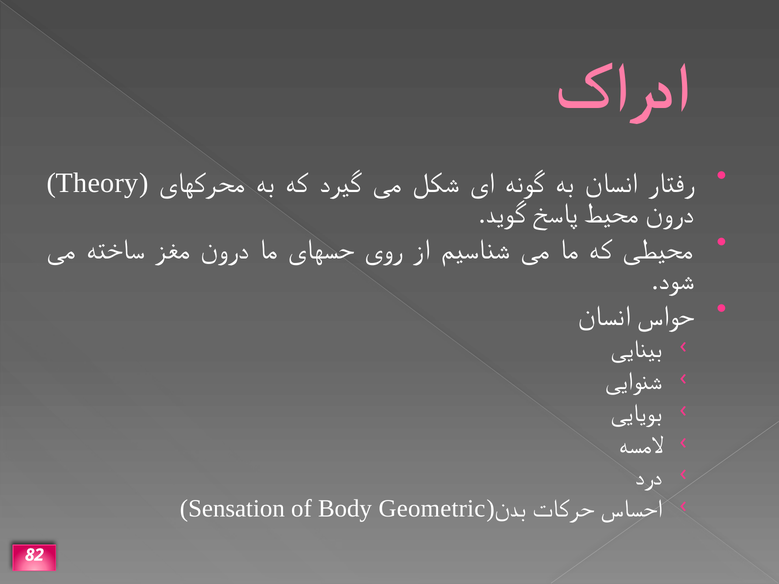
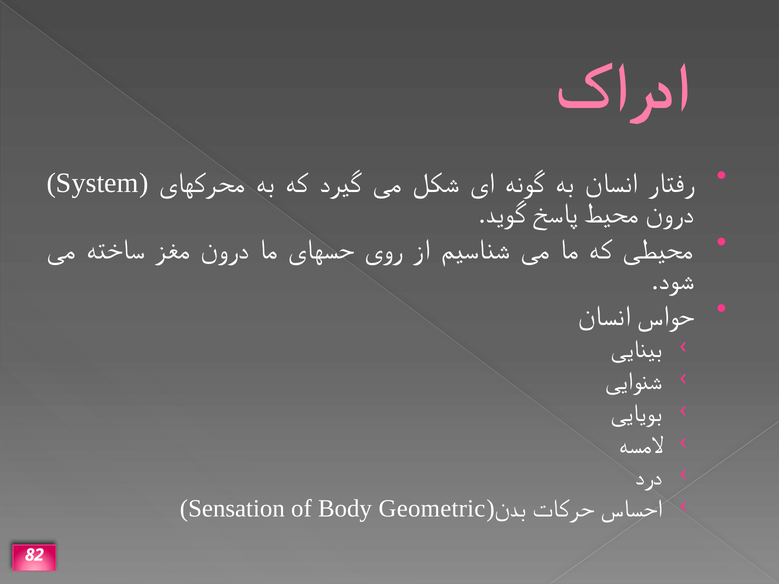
Theory: Theory -> System
